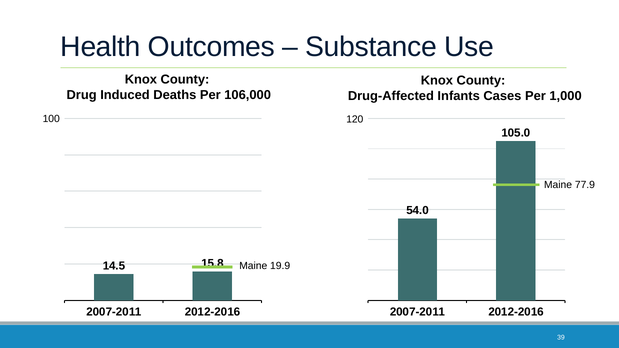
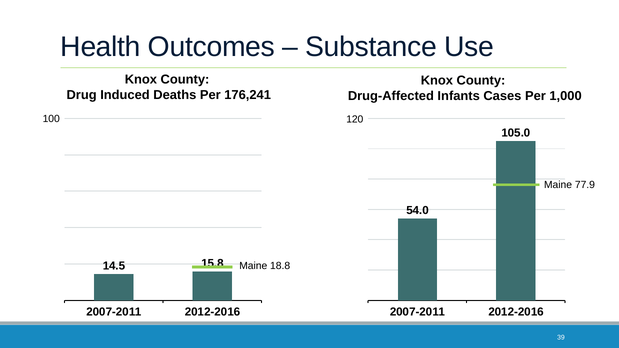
106,000: 106,000 -> 176,241
19.9: 19.9 -> 18.8
